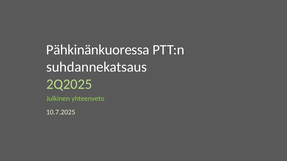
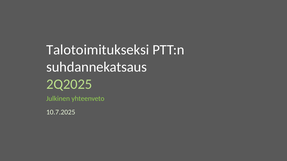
Pähkinänkuoressa: Pähkinänkuoressa -> Talotoimitukseksi
